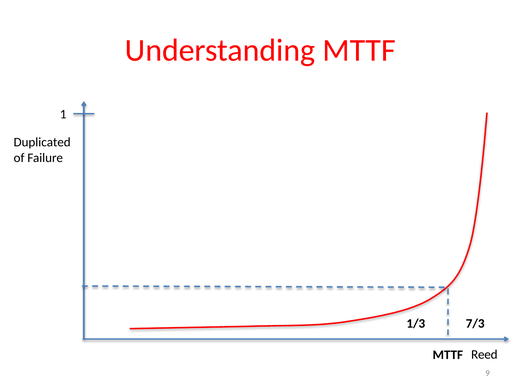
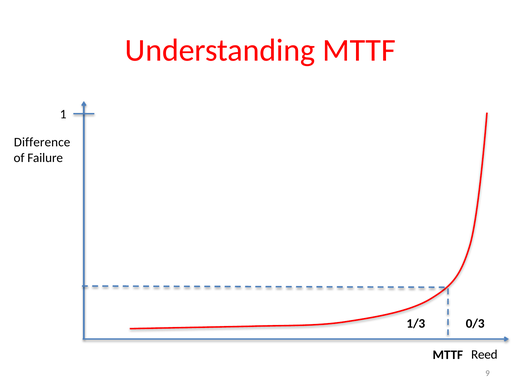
Duplicated: Duplicated -> Difference
7/3: 7/3 -> 0/3
